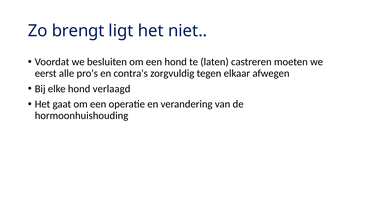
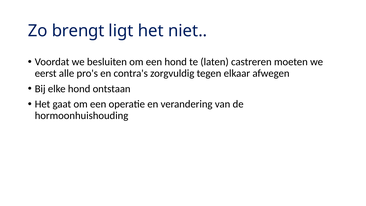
verlaagd: verlaagd -> ontstaan
